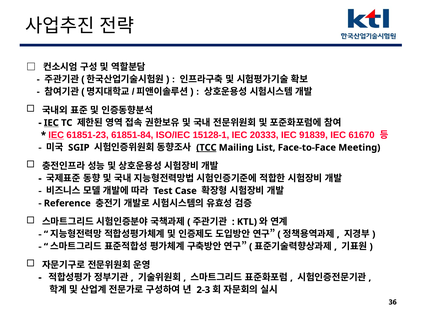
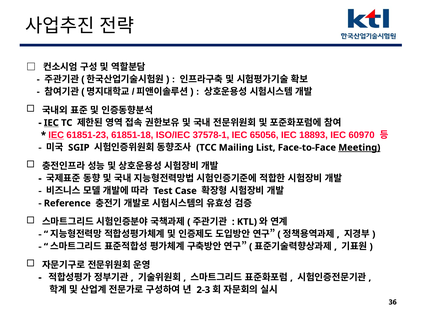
61851-84: 61851-84 -> 61851-18
15128-1: 15128-1 -> 37578-1
20333: 20333 -> 65056
91839: 91839 -> 18893
61670: 61670 -> 60970
TCC underline: present -> none
Meeting underline: none -> present
